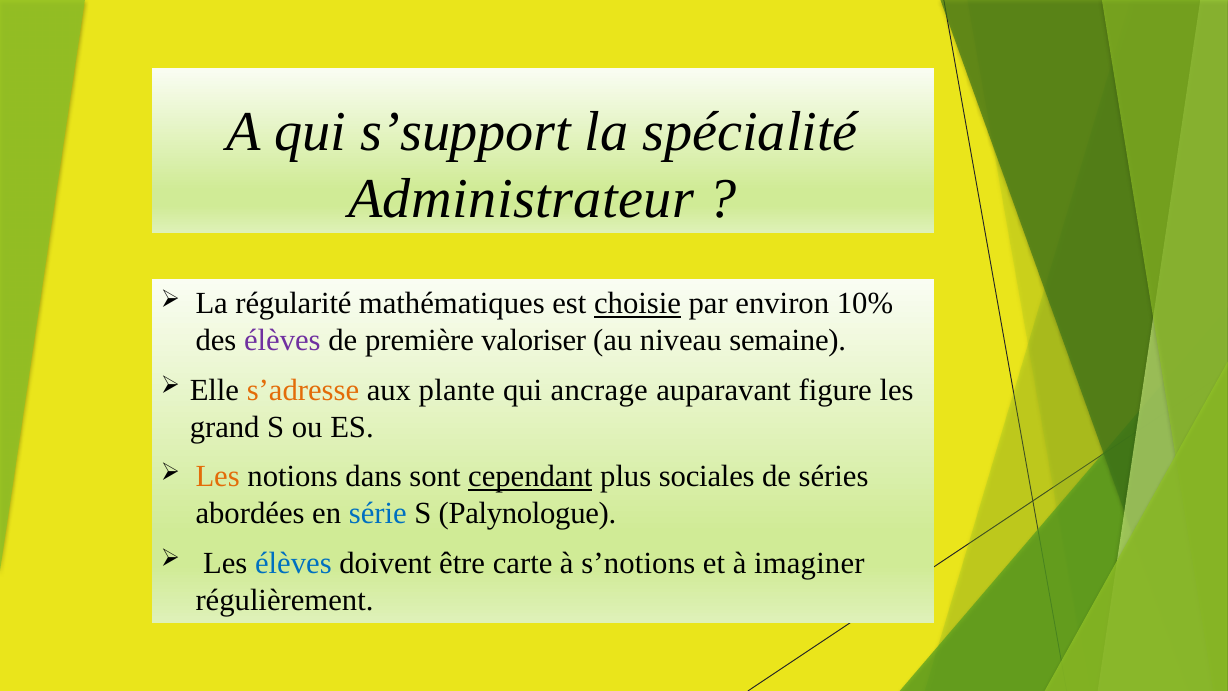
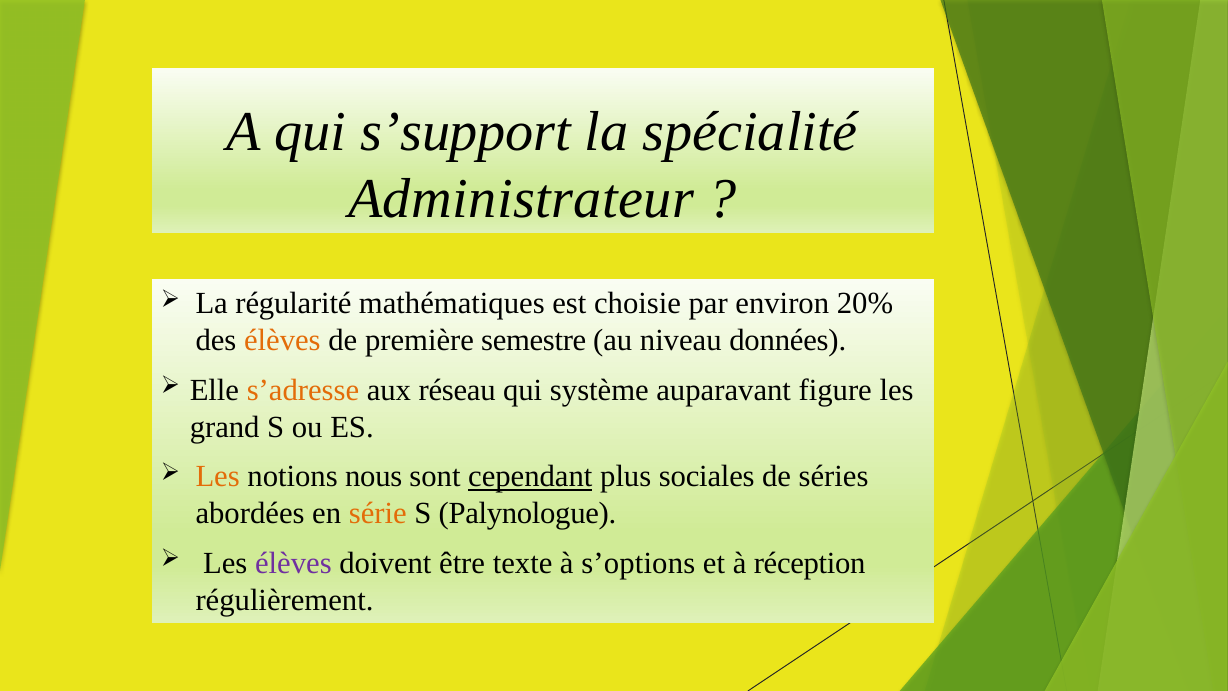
choisie underline: present -> none
10%: 10% -> 20%
élèves at (282, 340) colour: purple -> orange
valoriser: valoriser -> semestre
semaine: semaine -> données
plante: plante -> réseau
ancrage: ancrage -> système
dans: dans -> nous
série colour: blue -> orange
élèves at (293, 563) colour: blue -> purple
carte: carte -> texte
s’notions: s’notions -> s’options
imaginer: imaginer -> réception
